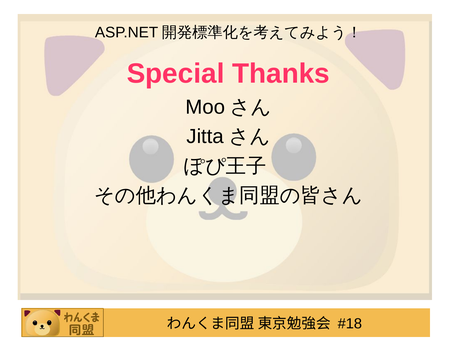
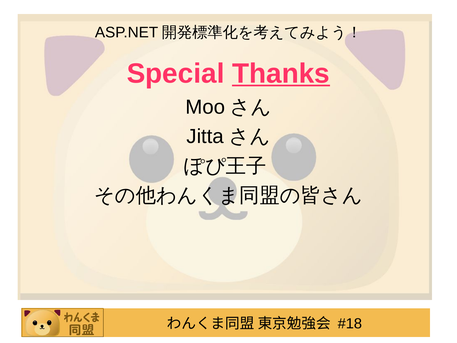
Thanks underline: none -> present
